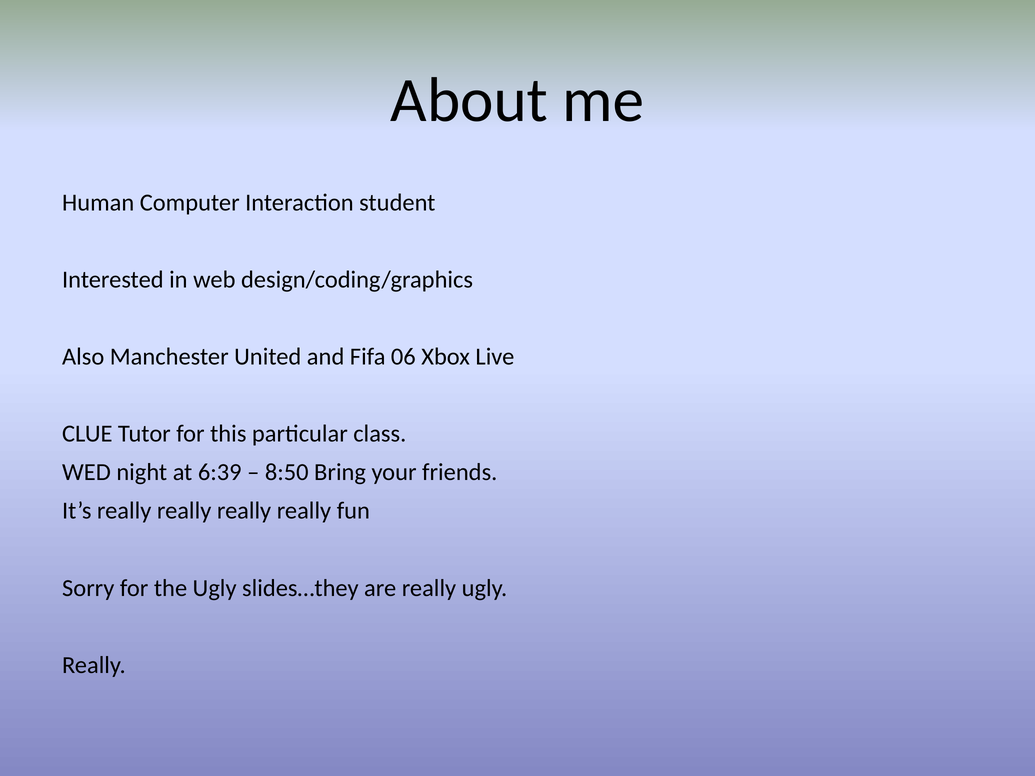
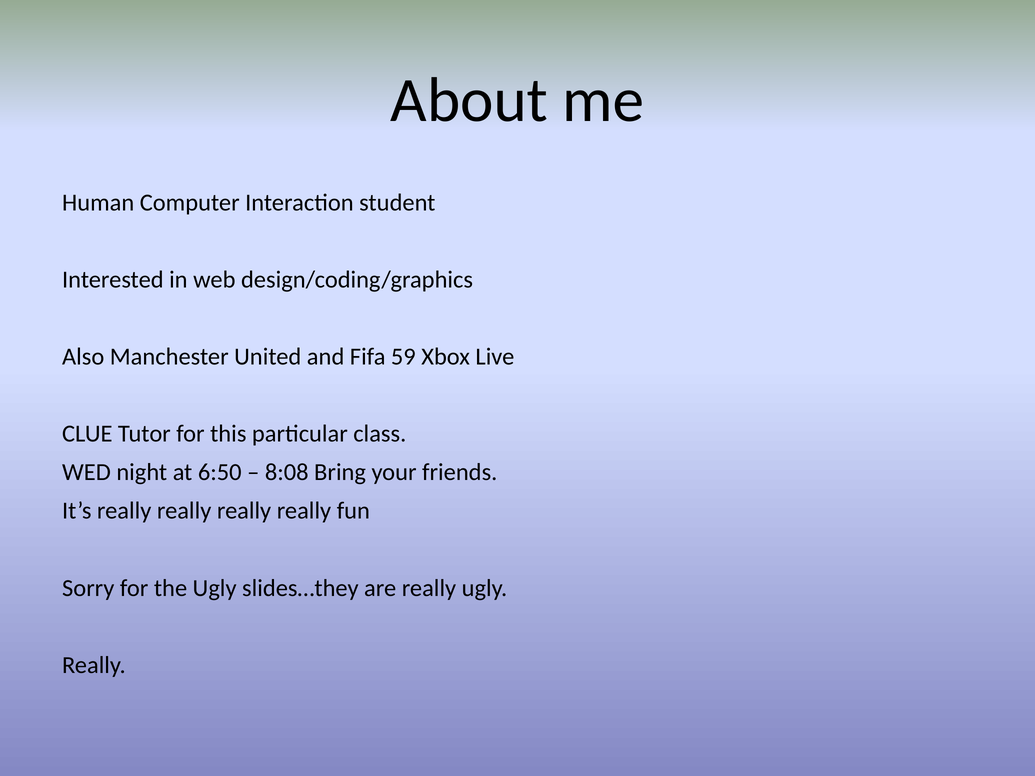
06: 06 -> 59
6:39: 6:39 -> 6:50
8:50: 8:50 -> 8:08
